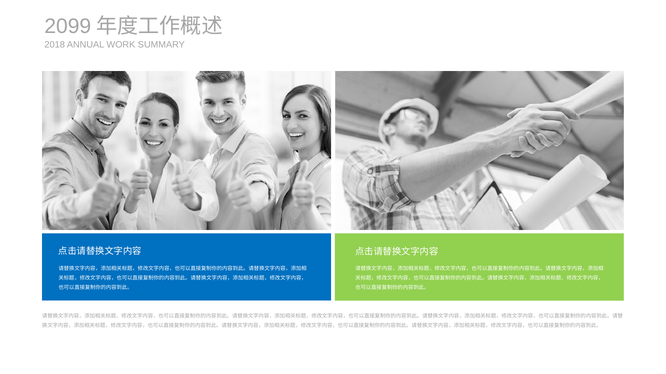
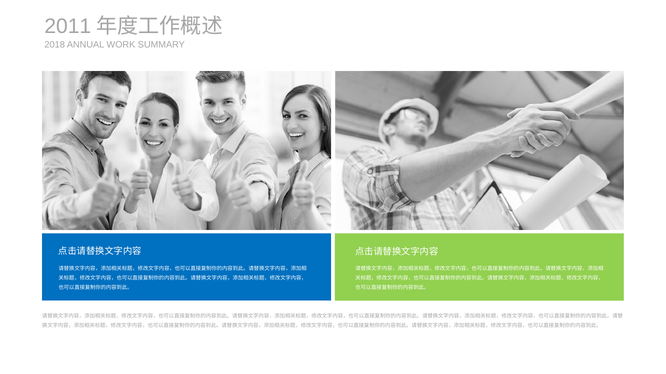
2099: 2099 -> 2011
